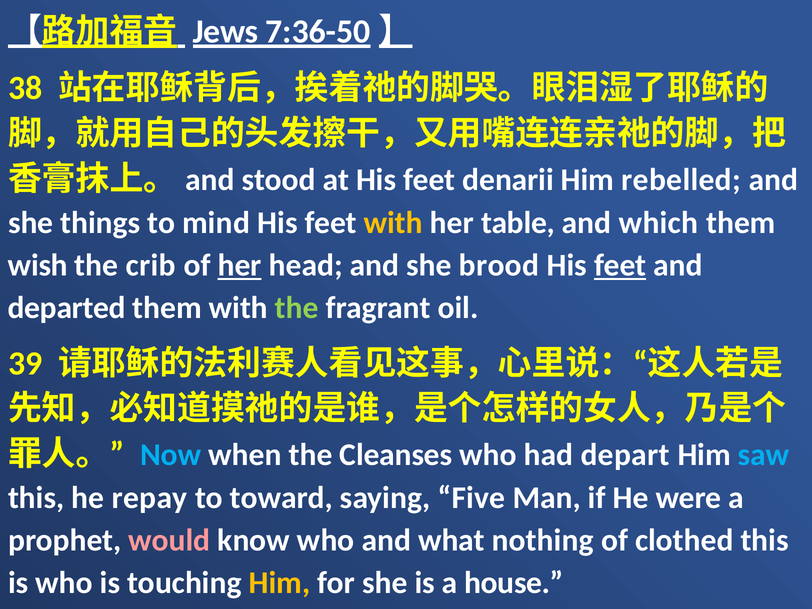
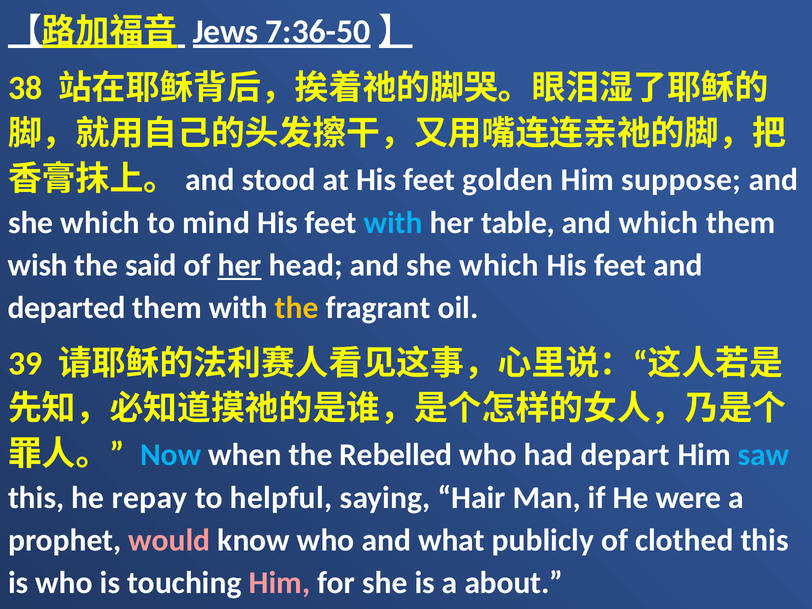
denarii: denarii -> golden
rebelled: rebelled -> suppose
things at (100, 223): things -> which
with at (393, 223) colour: yellow -> light blue
crib: crib -> said
head and she brood: brood -> which
feet at (620, 265) underline: present -> none
the at (297, 308) colour: light green -> yellow
Cleanses: Cleanses -> Rebelled
toward: toward -> helpful
Five: Five -> Hair
nothing: nothing -> publicly
Him at (279, 583) colour: yellow -> pink
house: house -> about
